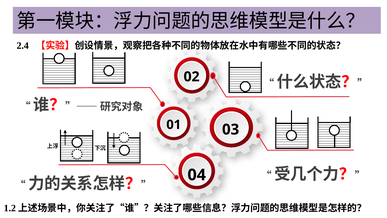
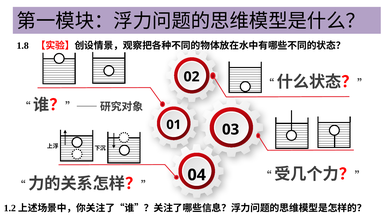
2.4: 2.4 -> 1.8
